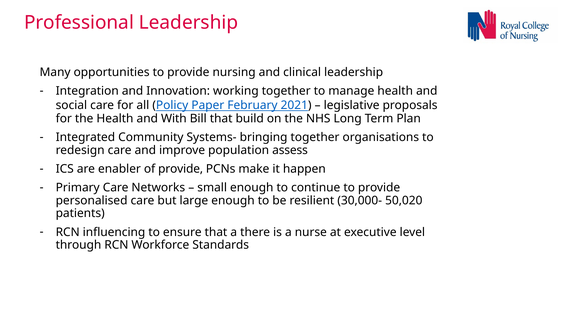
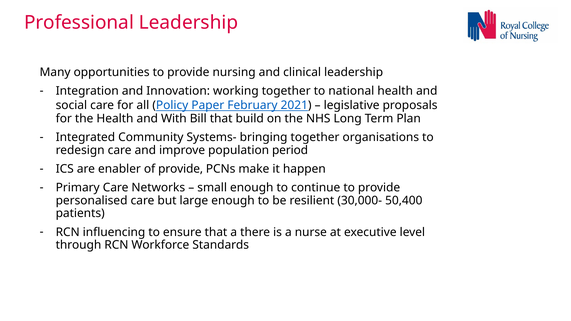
manage: manage -> national
assess: assess -> period
50,020: 50,020 -> 50,400
